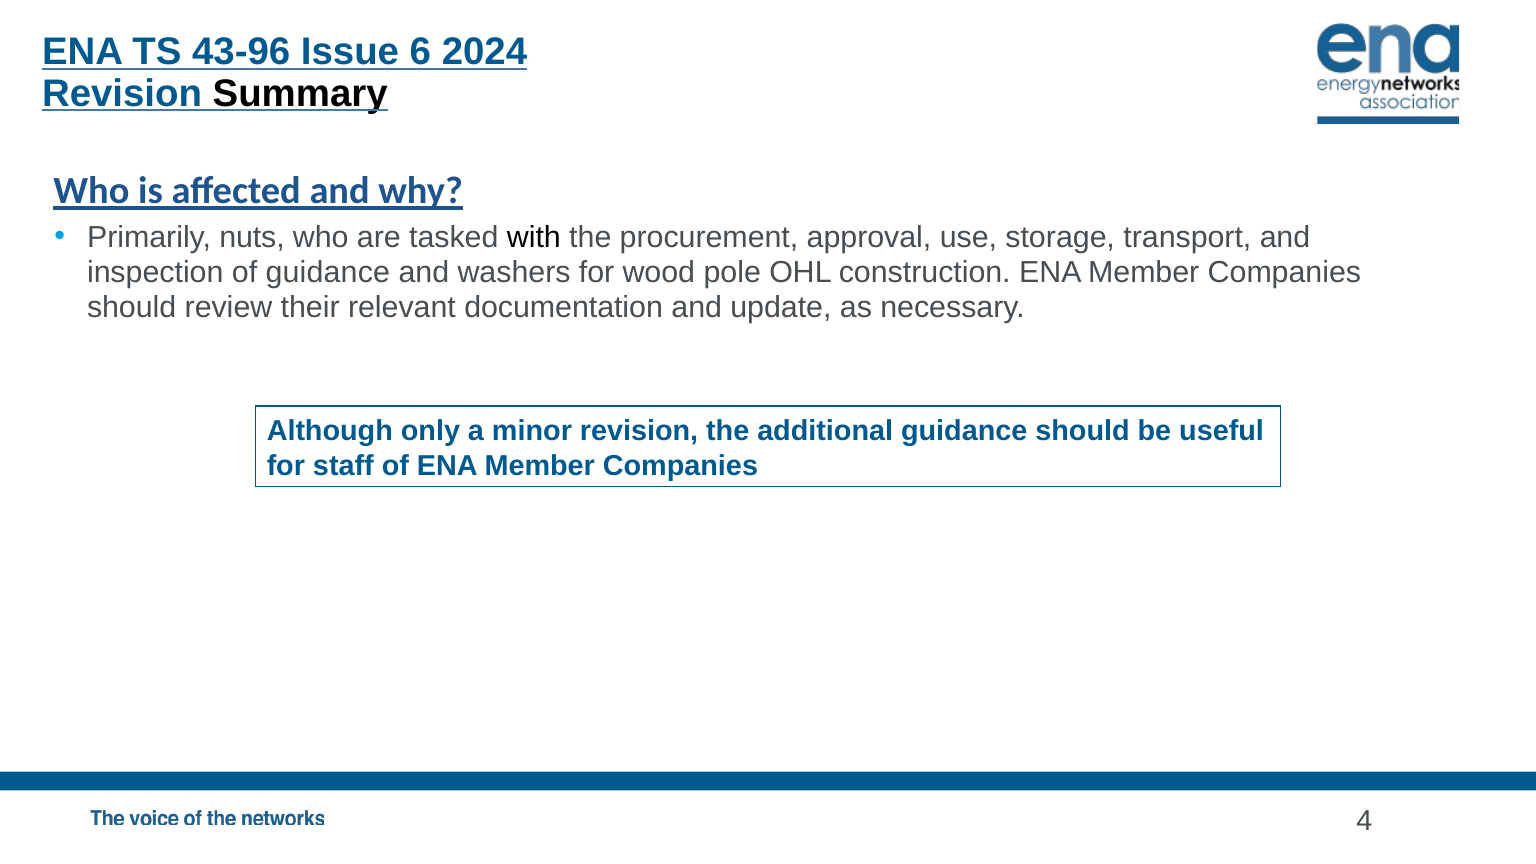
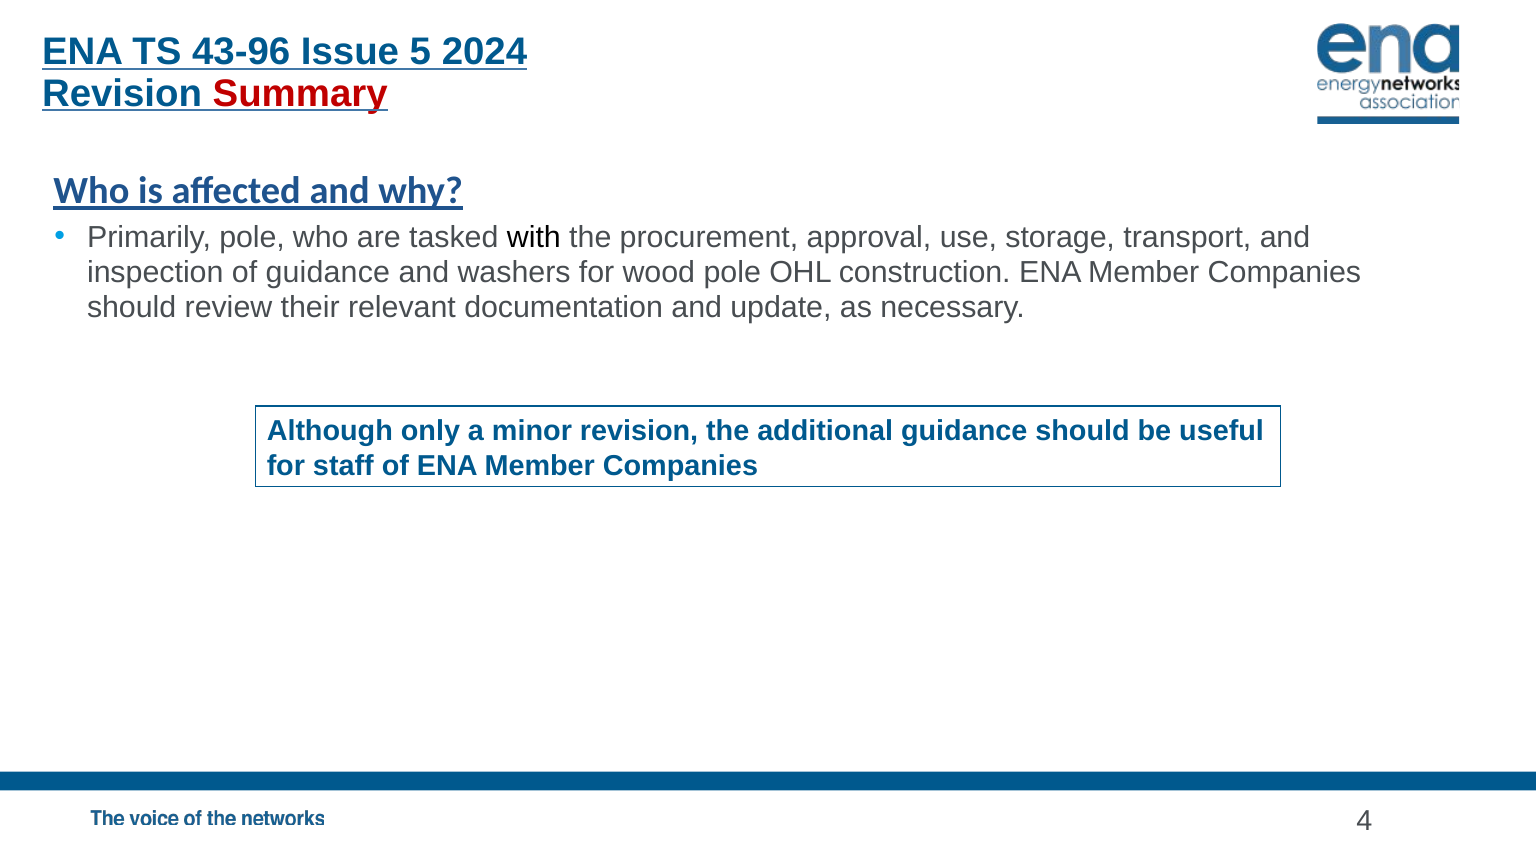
6: 6 -> 5
Summary colour: black -> red
Primarily nuts: nuts -> pole
